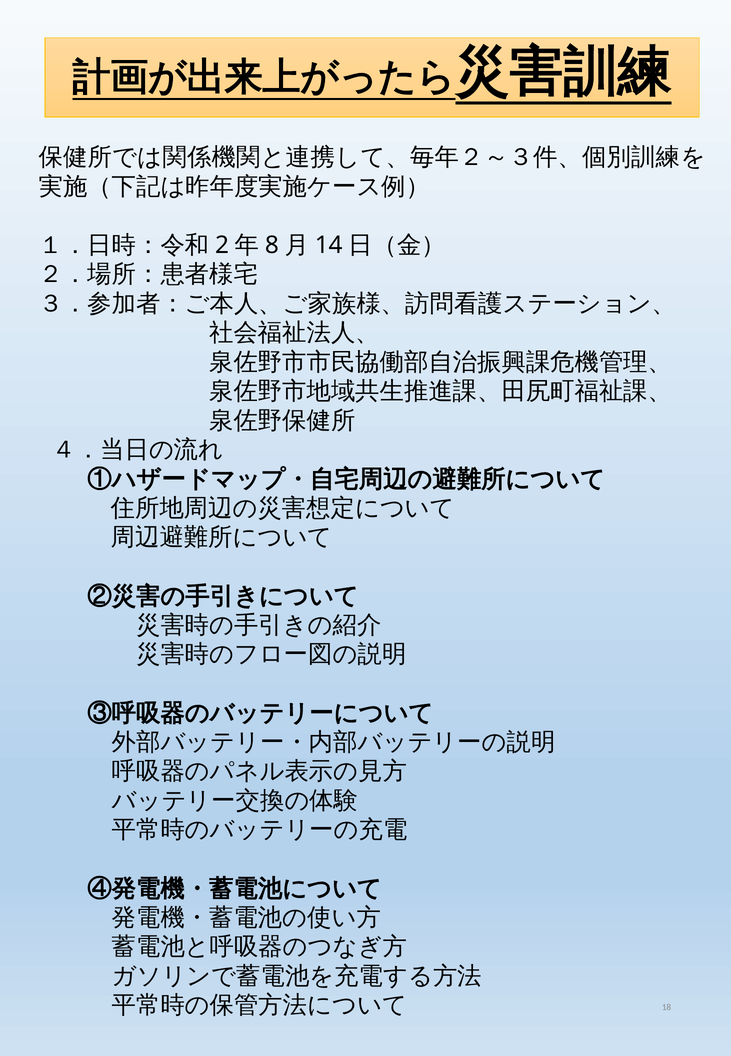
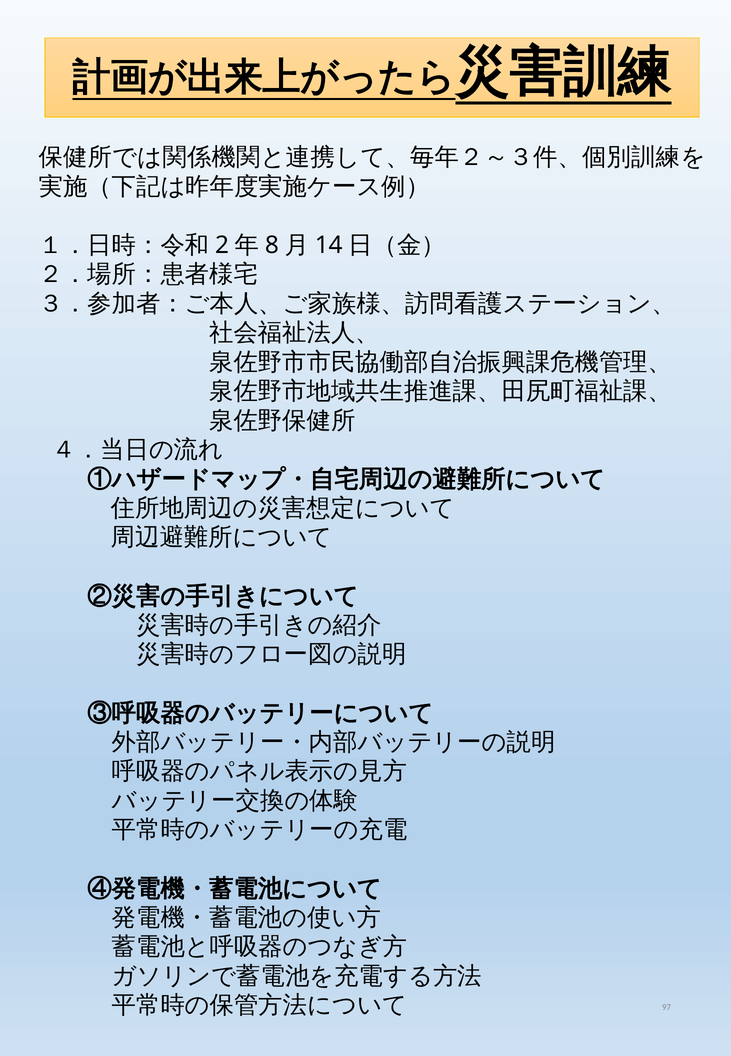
18: 18 -> 97
